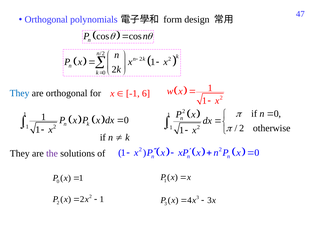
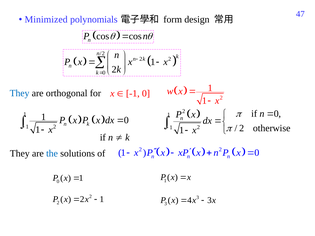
Orthogonal at (46, 19): Orthogonal -> Minimized
-1 6: 6 -> 0
the colour: purple -> blue
